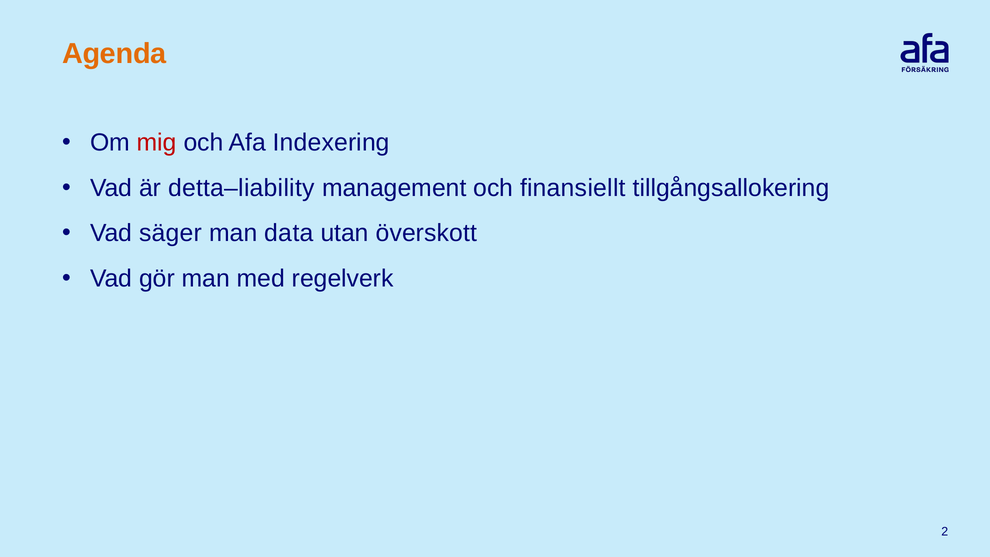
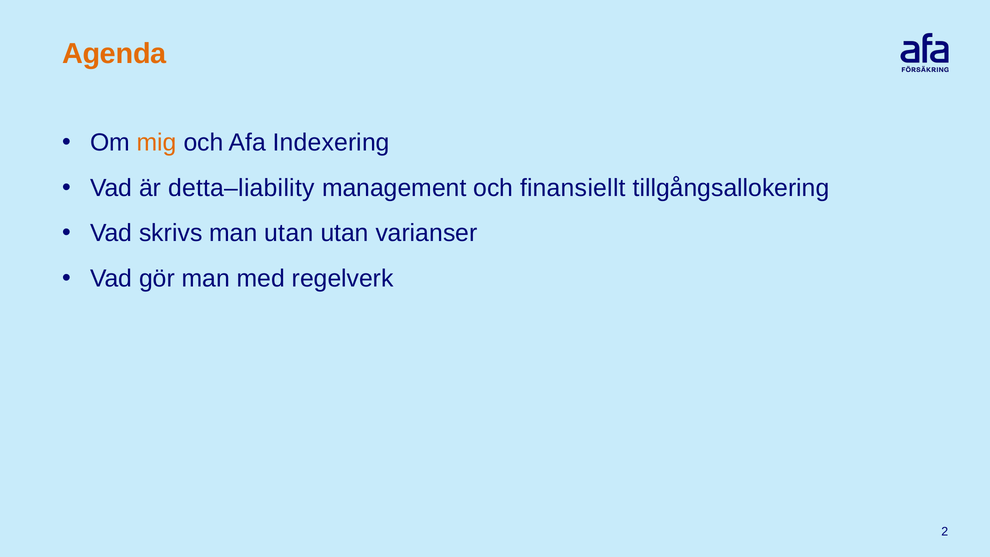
mig colour: red -> orange
säger: säger -> skrivs
man data: data -> utan
överskott: överskott -> varianser
